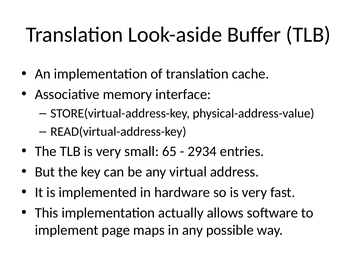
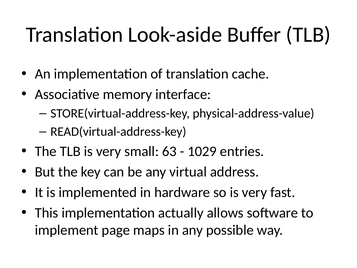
65: 65 -> 63
2934: 2934 -> 1029
